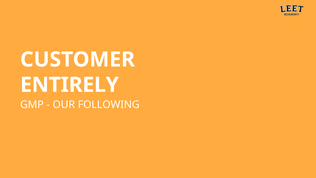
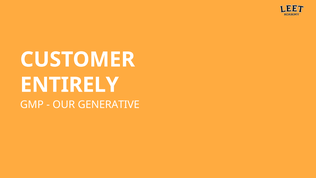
FOLLOWING: FOLLOWING -> GENERATIVE
